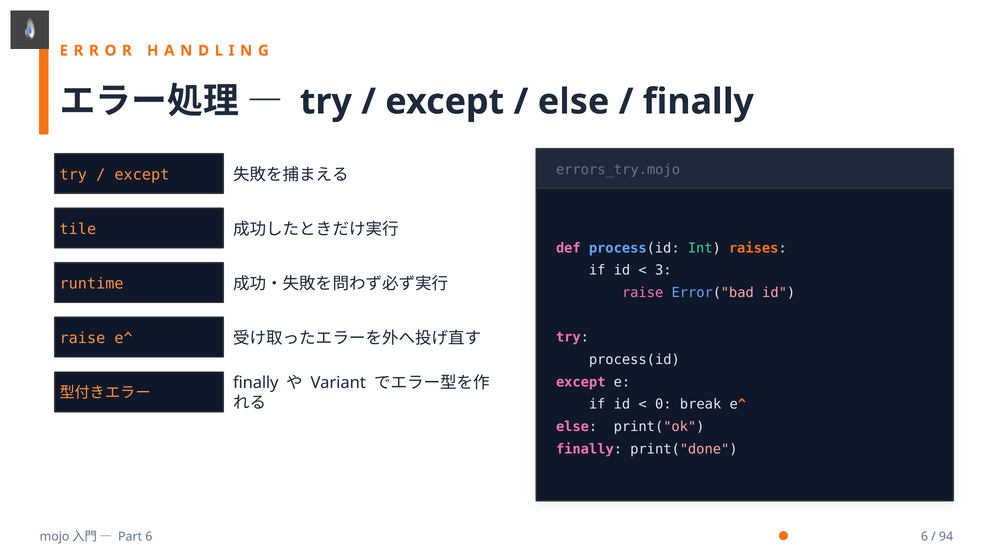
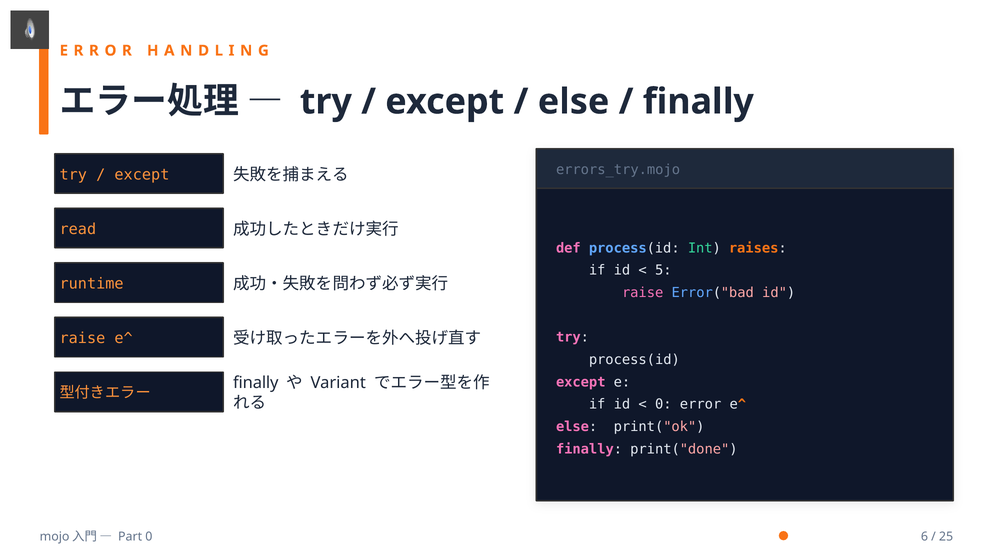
tile: tile -> read
3: 3 -> 5
break: break -> error
Part 6: 6 -> 0
94: 94 -> 25
